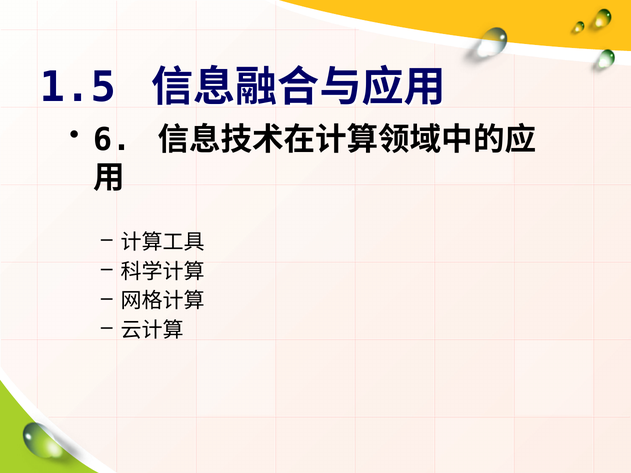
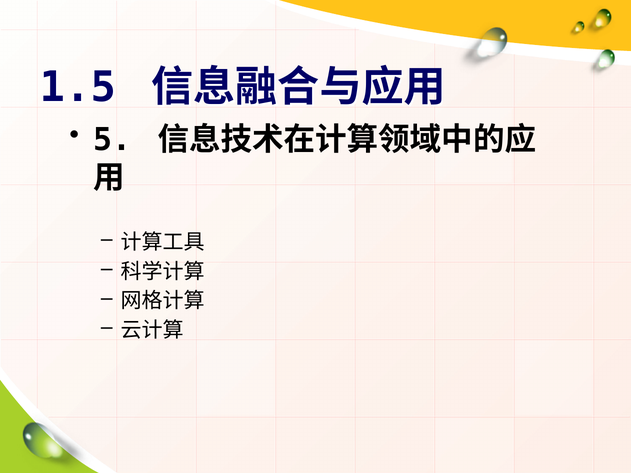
6: 6 -> 5
